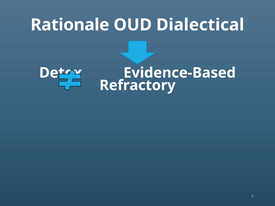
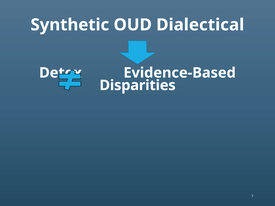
Rationale: Rationale -> Synthetic
Refractory: Refractory -> Disparities
